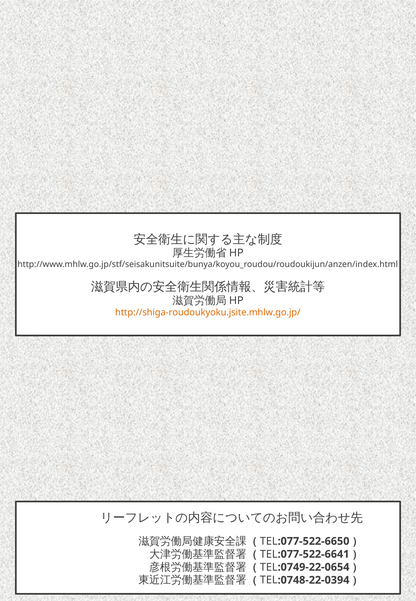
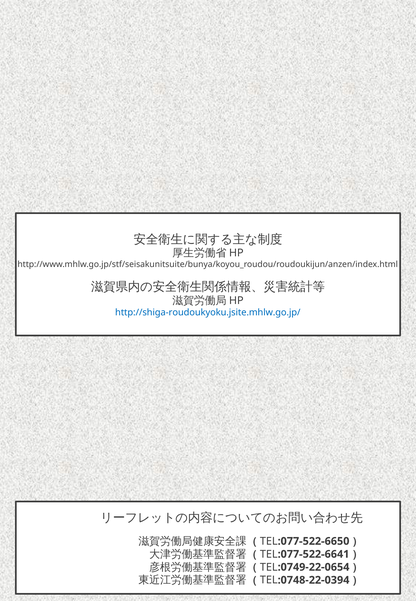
http://shiga-roudoukyoku.jsite.mhlw.go.jp/ colour: orange -> blue
